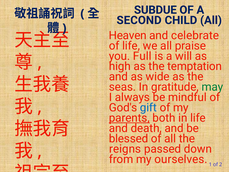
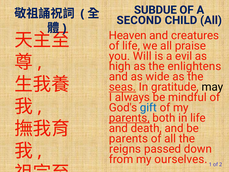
celebrate: celebrate -> creatures
Full: Full -> Will
will: will -> evil
temptation: temptation -> enlightens
seas underline: none -> present
may colour: green -> black
blessed at (129, 138): blessed -> parents
